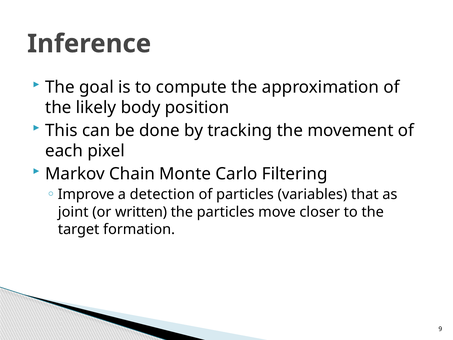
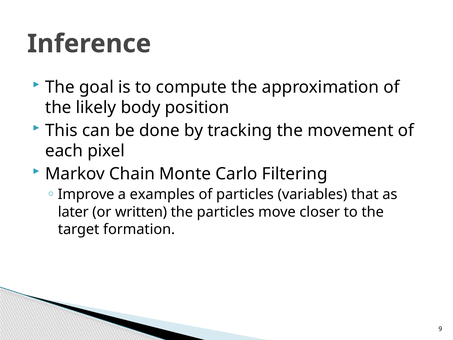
detection: detection -> examples
joint: joint -> later
